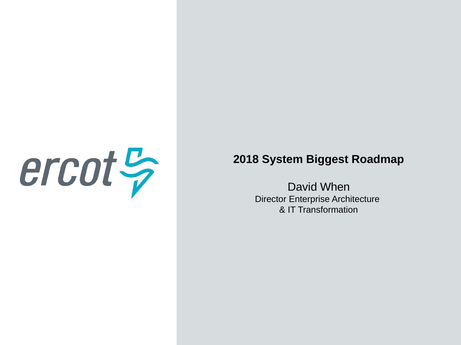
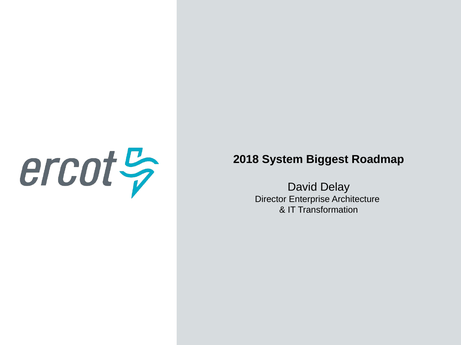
When: When -> Delay
